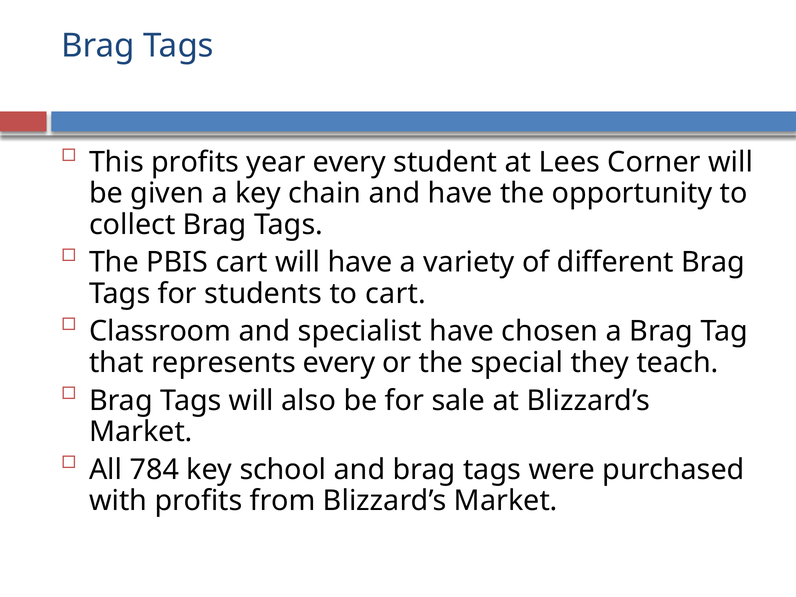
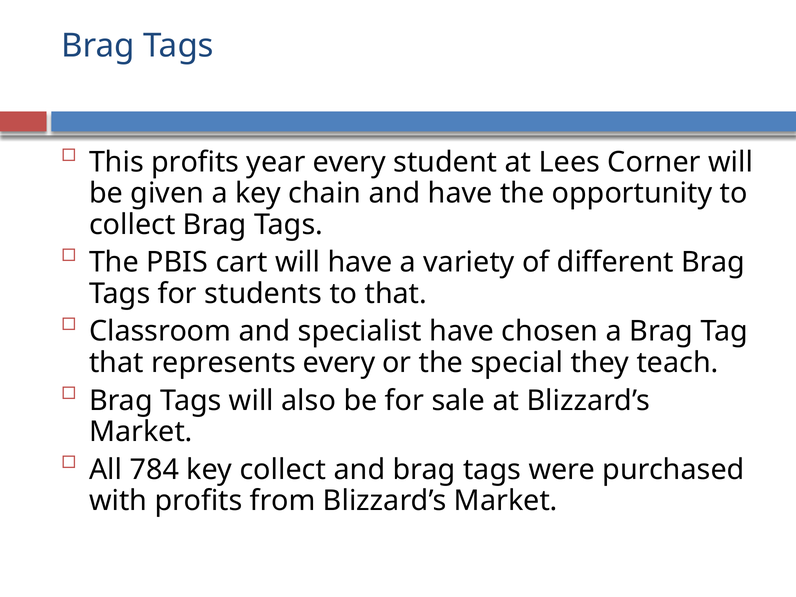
to cart: cart -> that
key school: school -> collect
